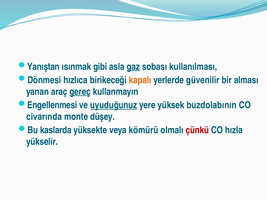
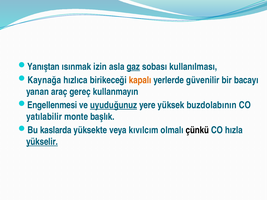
gibi: gibi -> izin
Dönmesi: Dönmesi -> Kaynağa
alması: alması -> bacayı
gereç underline: present -> none
civarında: civarında -> yatılabilir
düşey: düşey -> başlık
kömürü: kömürü -> kıvılcım
çünkü colour: red -> black
yükselir underline: none -> present
